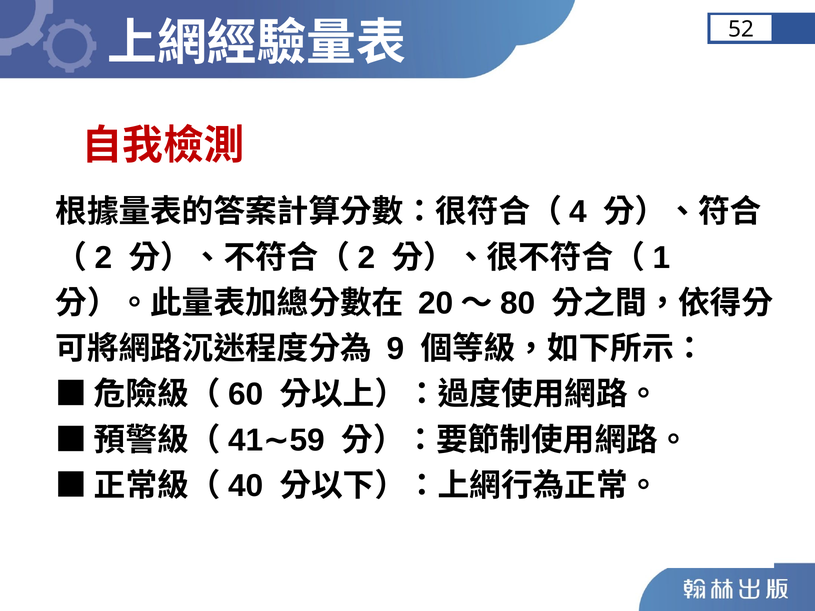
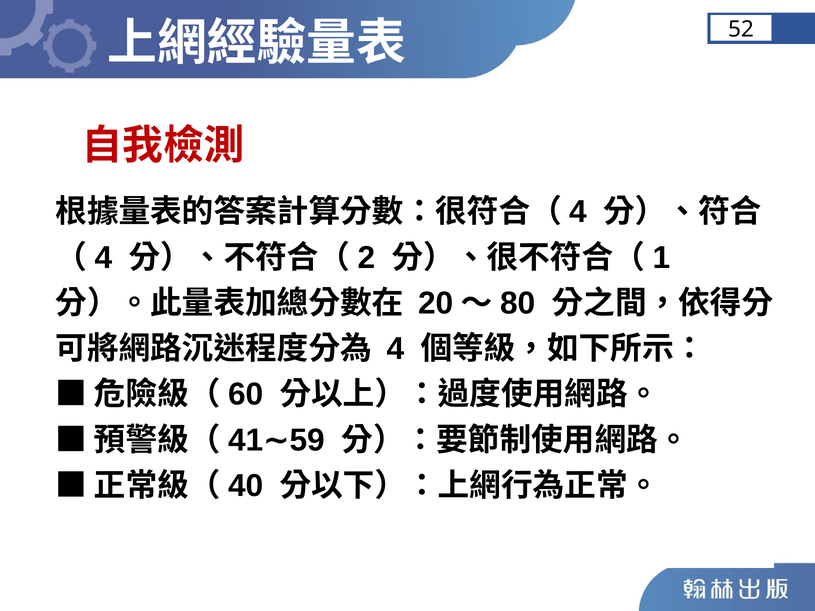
2 at (103, 258): 2 -> 4
9 at (395, 349): 9 -> 4
